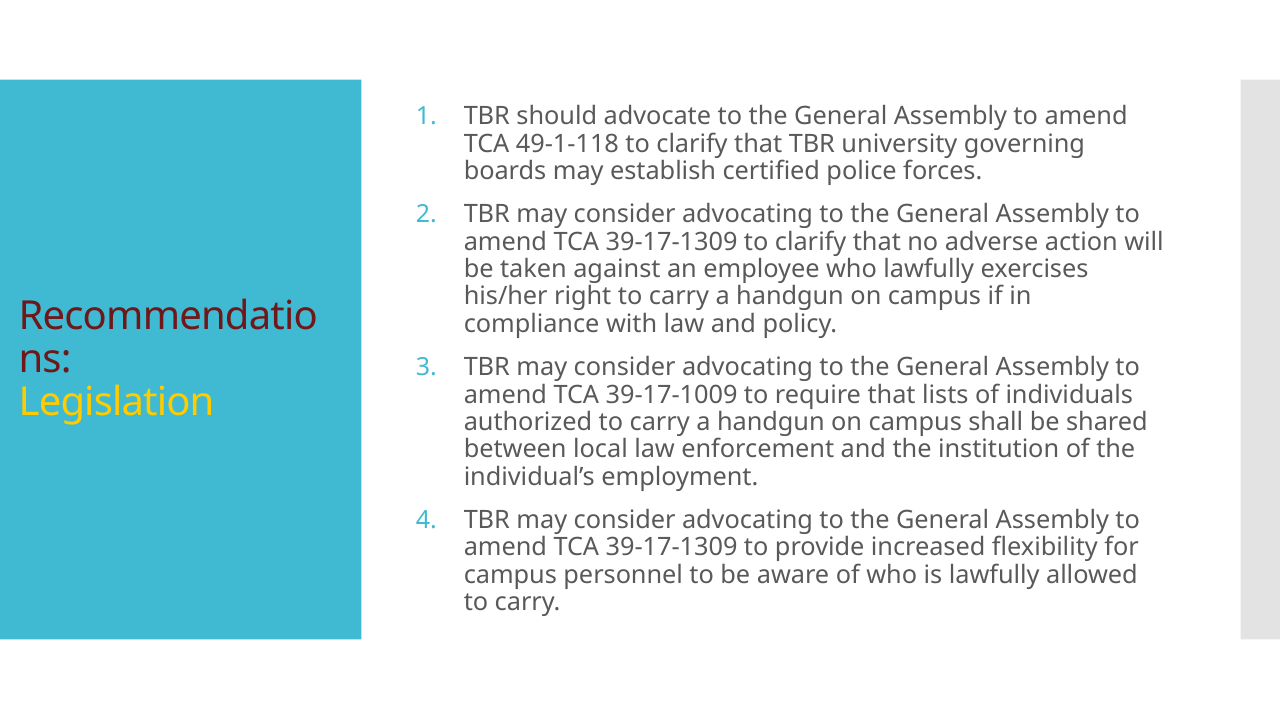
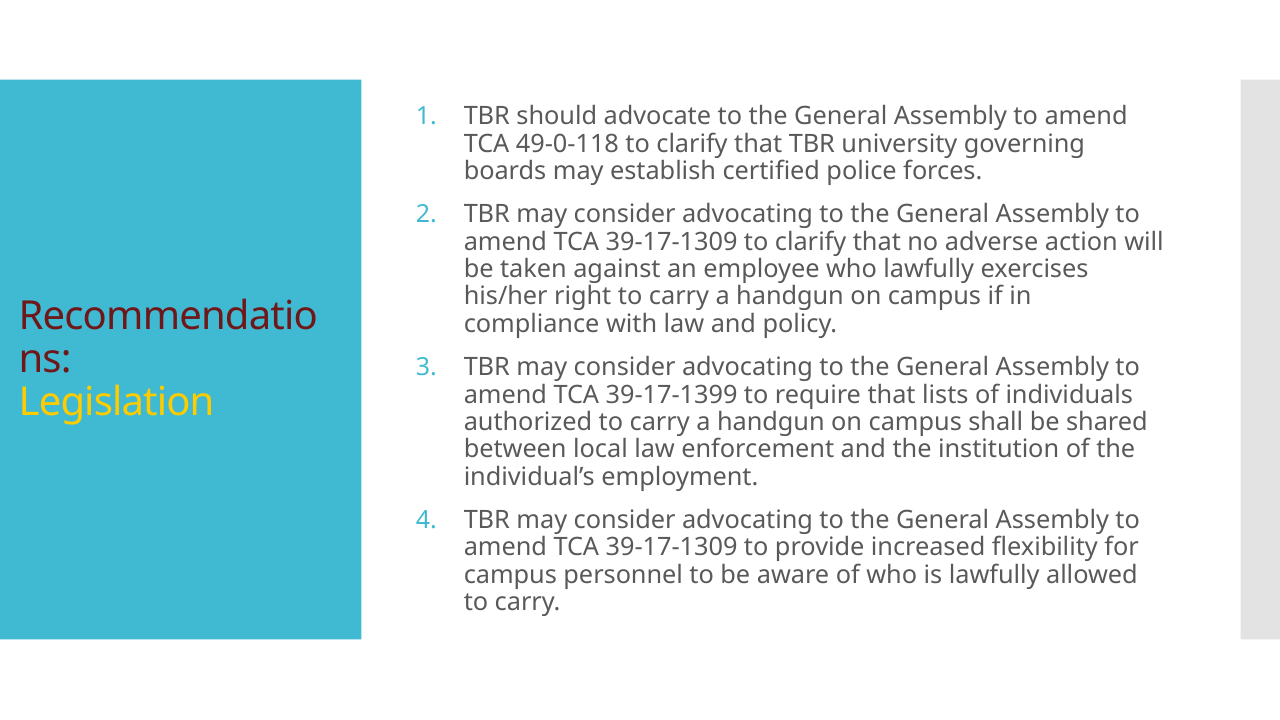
49-1-118: 49-1-118 -> 49-0-118
39-17-1009: 39-17-1009 -> 39-17-1399
